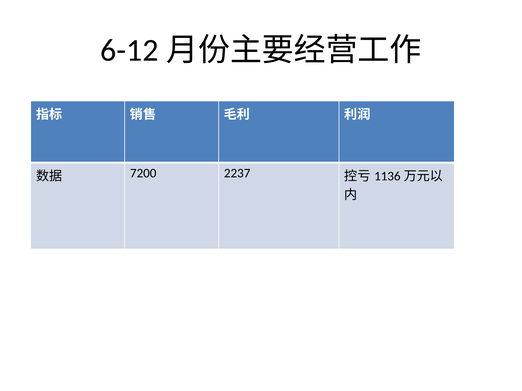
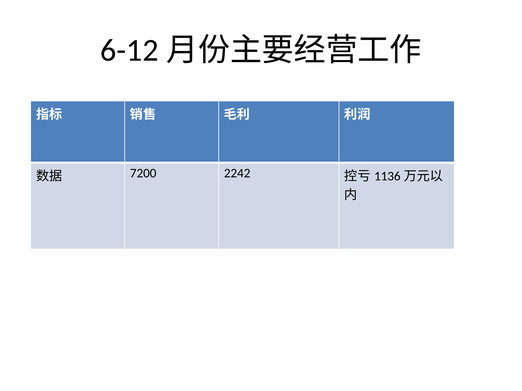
2237: 2237 -> 2242
